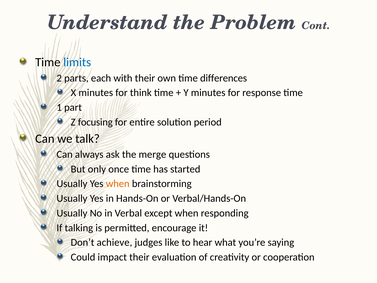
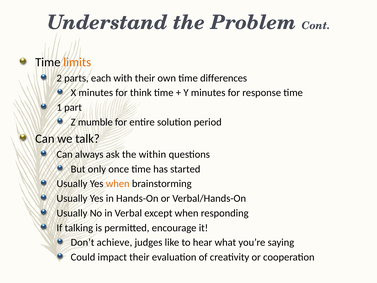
limits colour: blue -> orange
focusing: focusing -> mumble
merge: merge -> within
